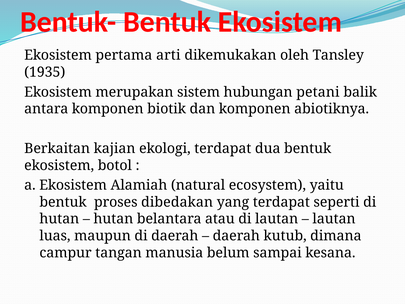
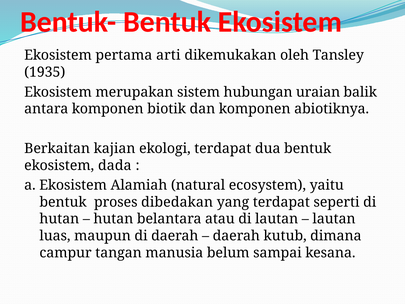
petani: petani -> uraian
botol: botol -> dada
